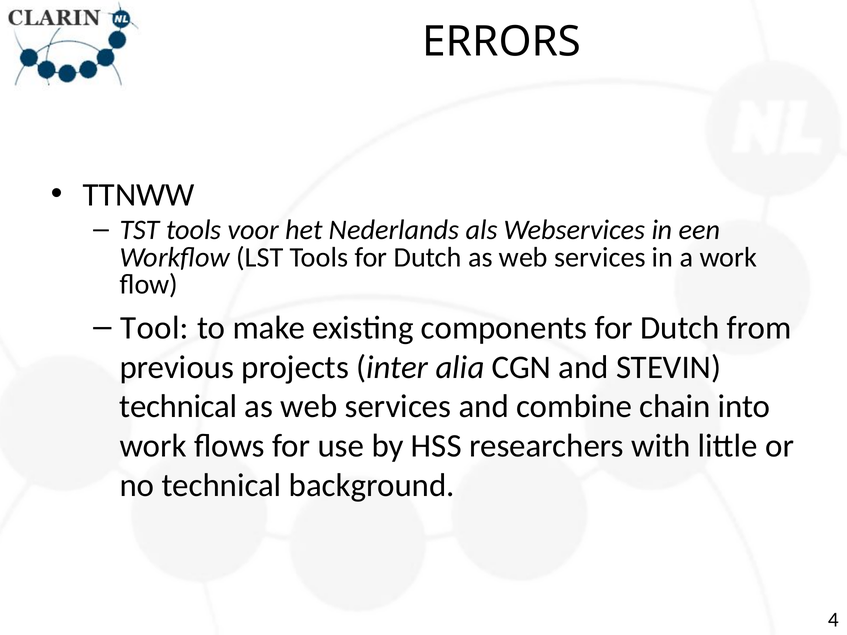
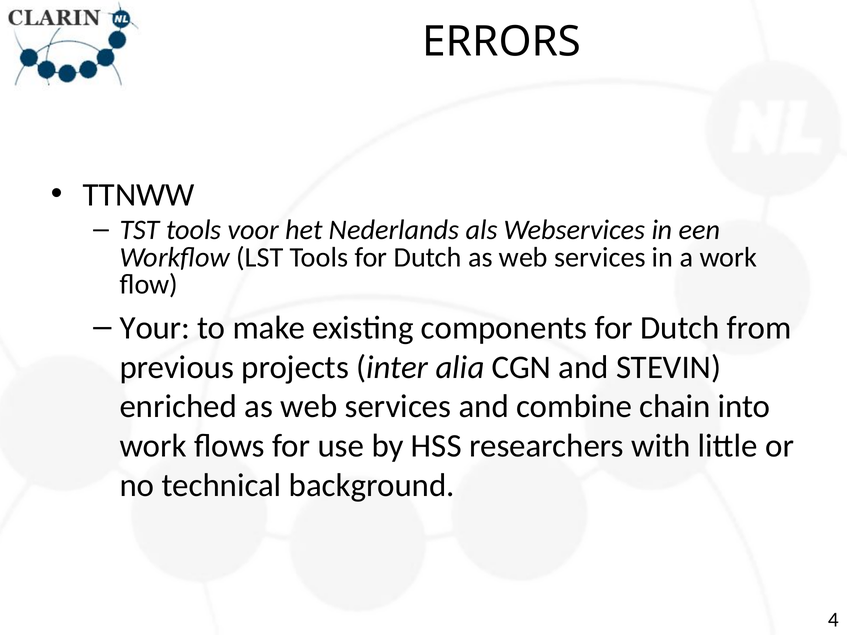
Tool: Tool -> Your
technical at (178, 407): technical -> enriched
